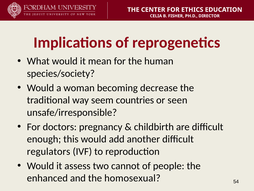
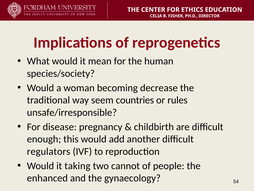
seen: seen -> rules
doctors: doctors -> disease
assess: assess -> taking
homosexual: homosexual -> gynaecology
